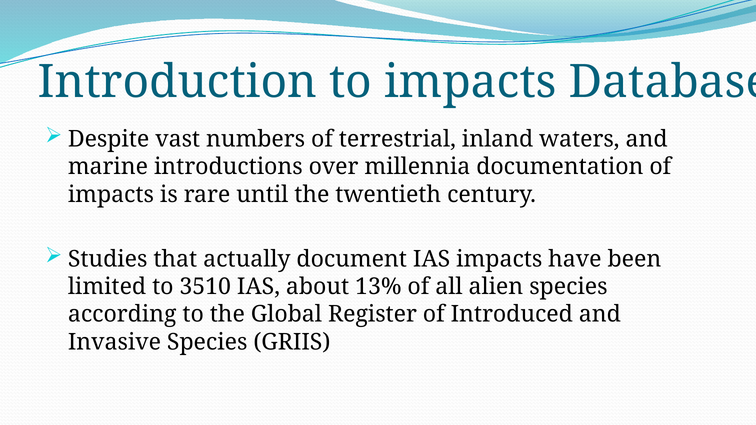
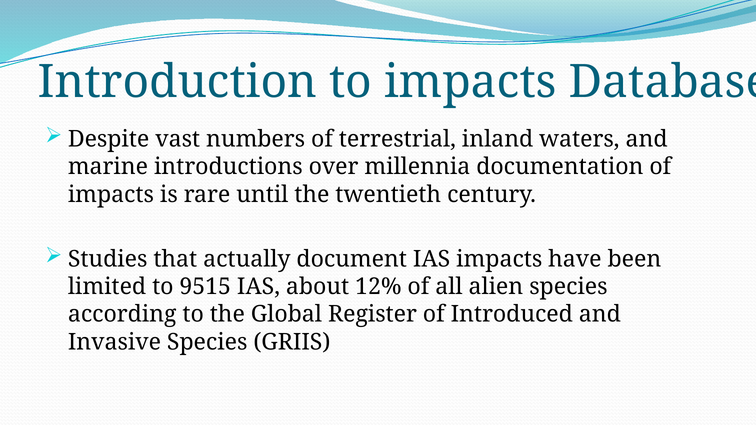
3510: 3510 -> 9515
13%: 13% -> 12%
